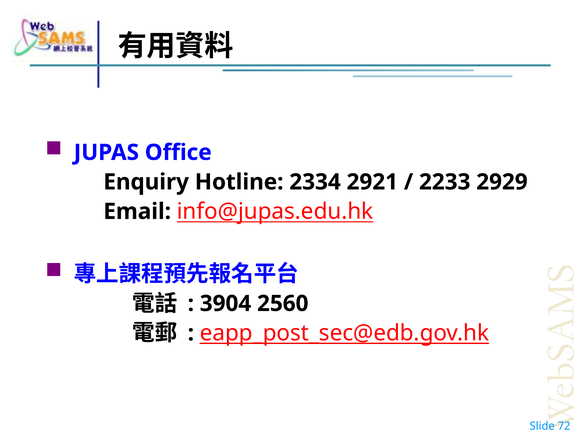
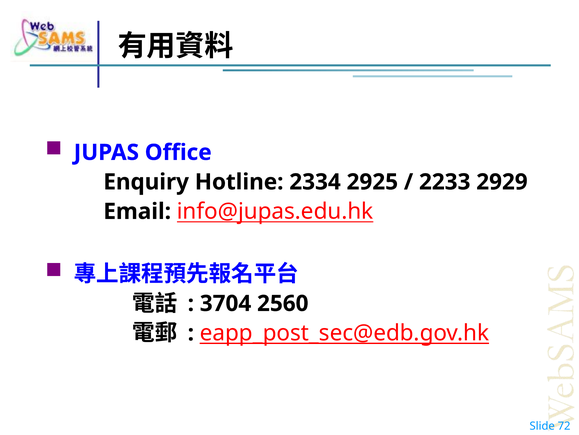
2921: 2921 -> 2925
3904: 3904 -> 3704
